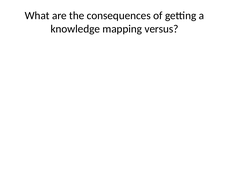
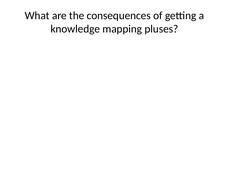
versus: versus -> pluses
